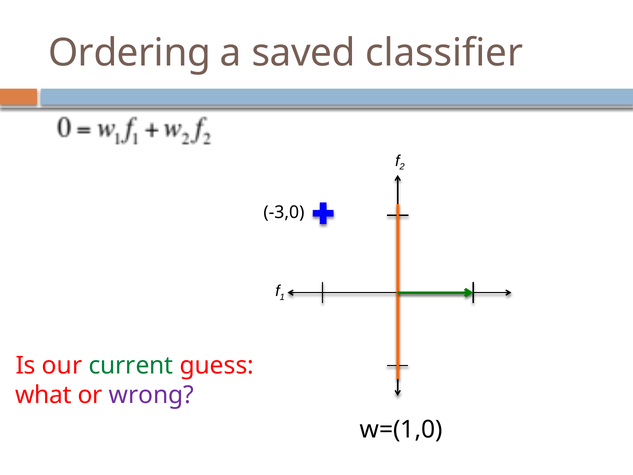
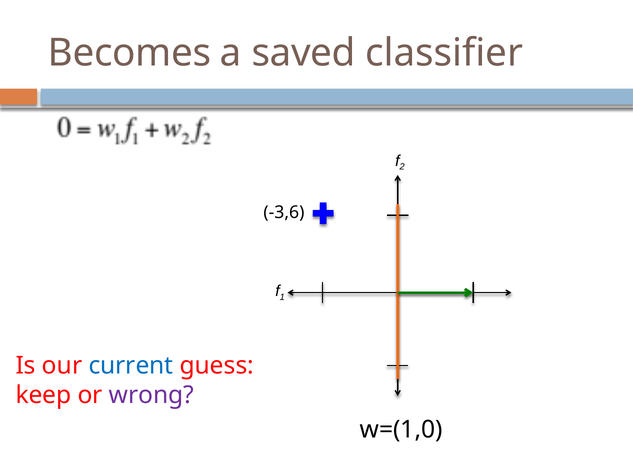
Ordering: Ordering -> Becomes
-3,0: -3,0 -> -3,6
current colour: green -> blue
what: what -> keep
